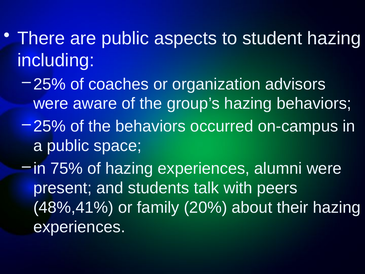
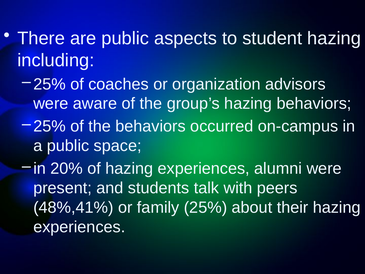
75%: 75% -> 20%
20%: 20% -> 25%
